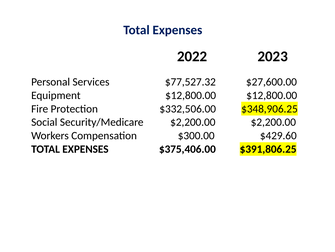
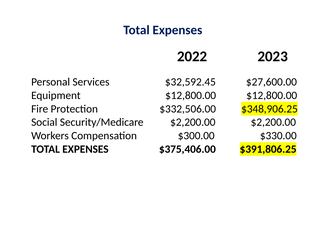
$77,527.32: $77,527.32 -> $32,592.45
$429.60: $429.60 -> $330.00
